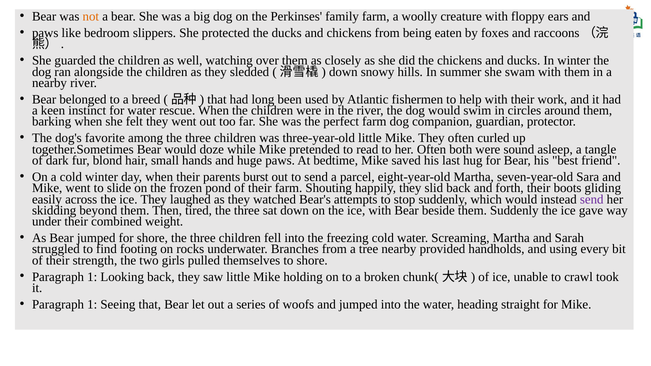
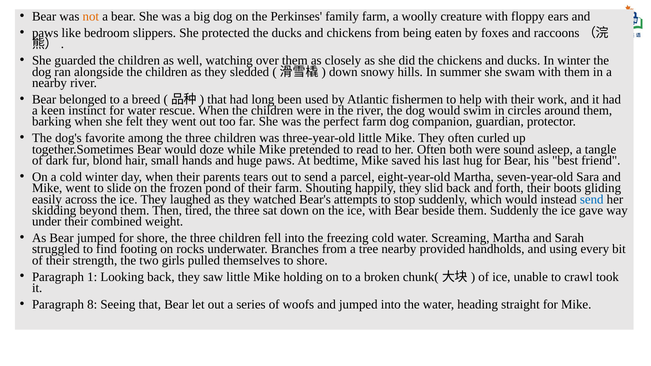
burst: burst -> tears
send at (592, 199) colour: purple -> blue
1 at (92, 305): 1 -> 8
